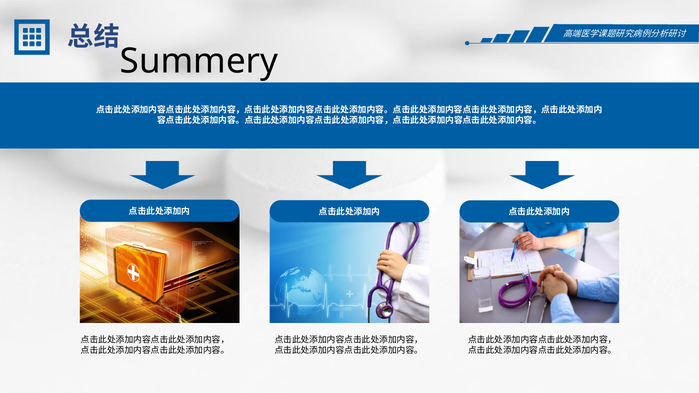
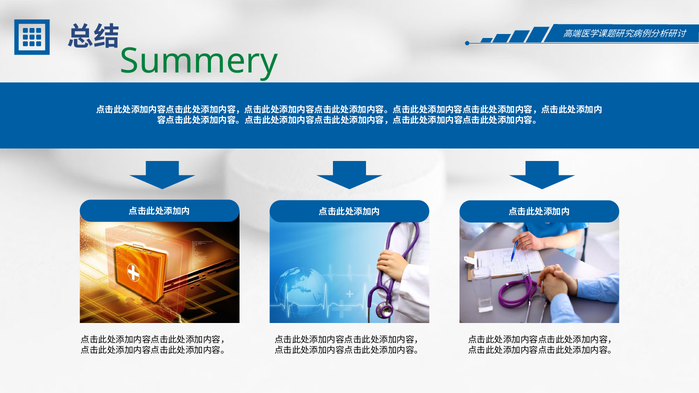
Summery colour: black -> green
